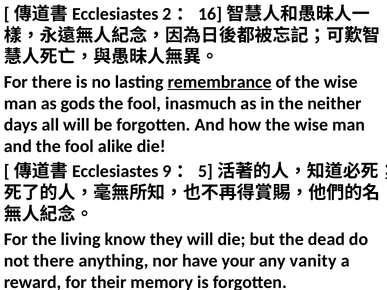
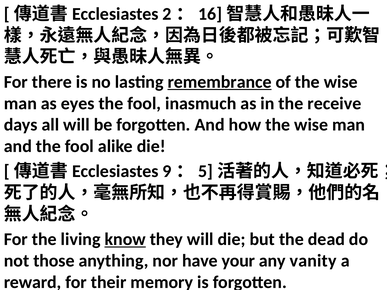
gods: gods -> eyes
neither: neither -> receive
know underline: none -> present
not there: there -> those
